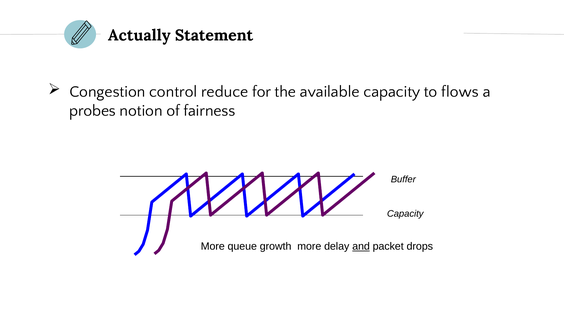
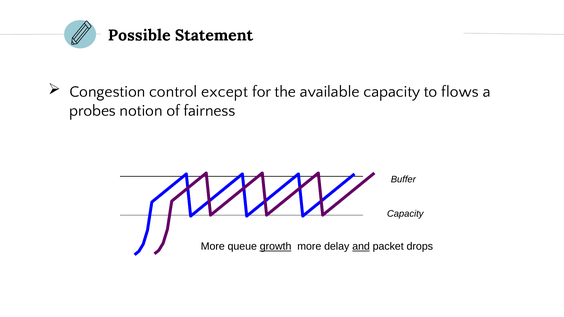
Actually: Actually -> Possible
reduce: reduce -> except
growth underline: none -> present
